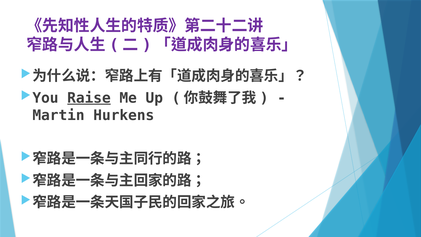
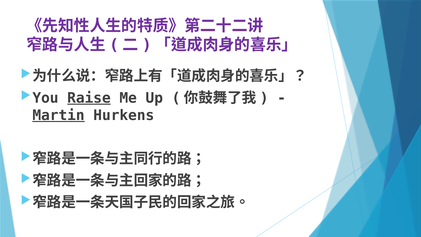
Martin underline: none -> present
